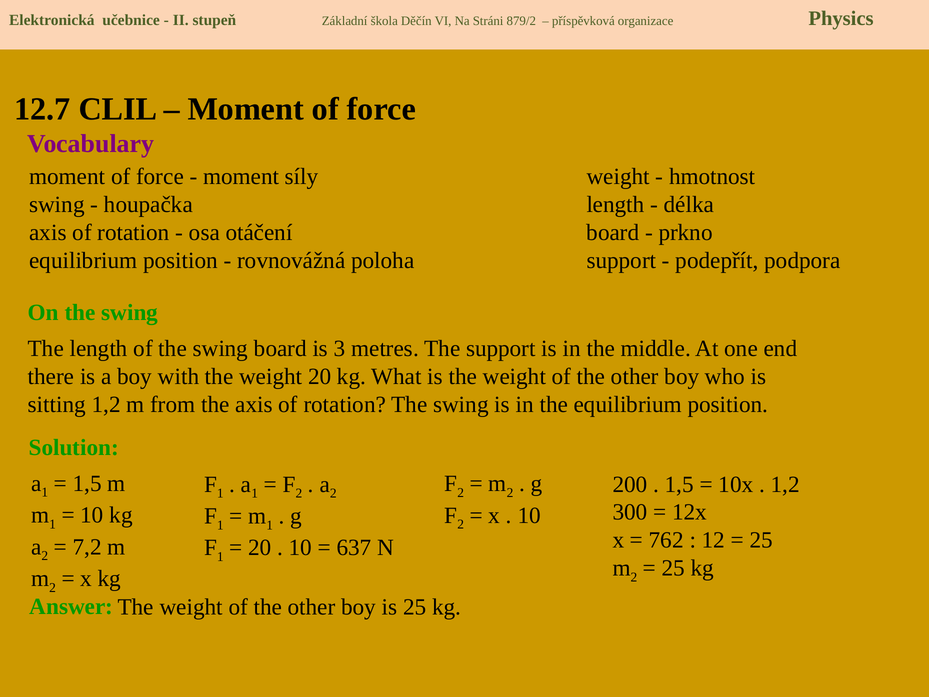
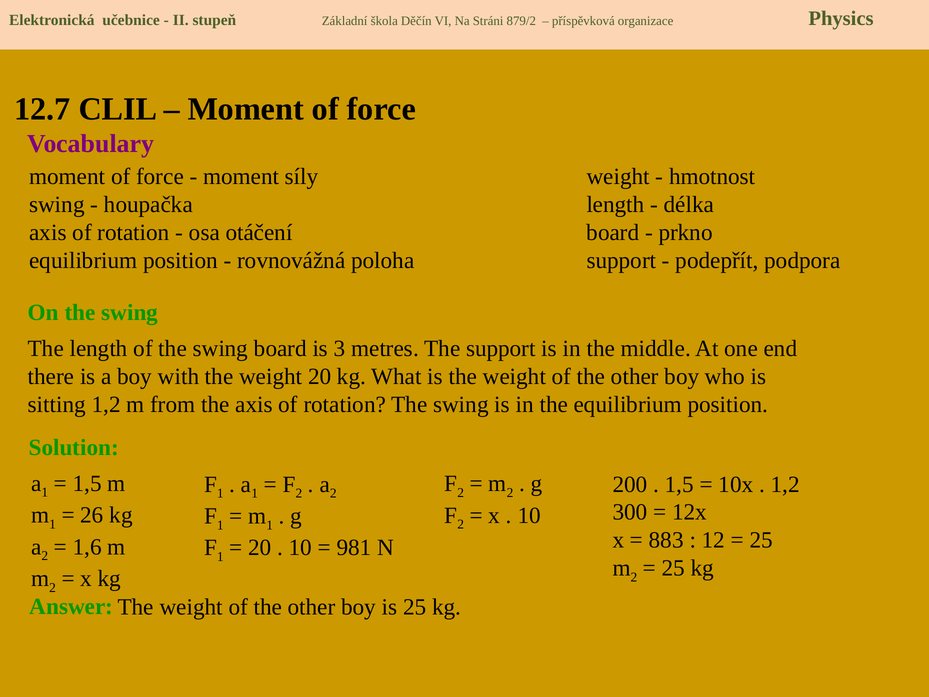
10 at (92, 515): 10 -> 26
762: 762 -> 883
7,2: 7,2 -> 1,6
637: 637 -> 981
